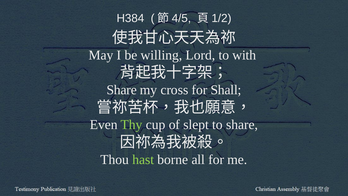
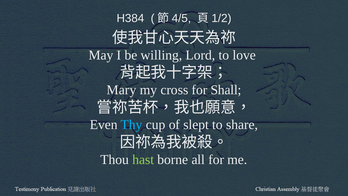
with: with -> love
Share at (122, 90): Share -> Mary
Thy colour: light green -> light blue
